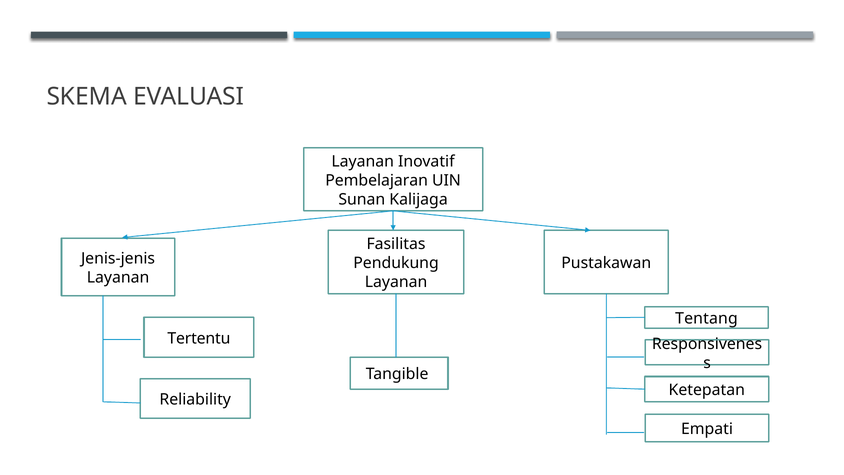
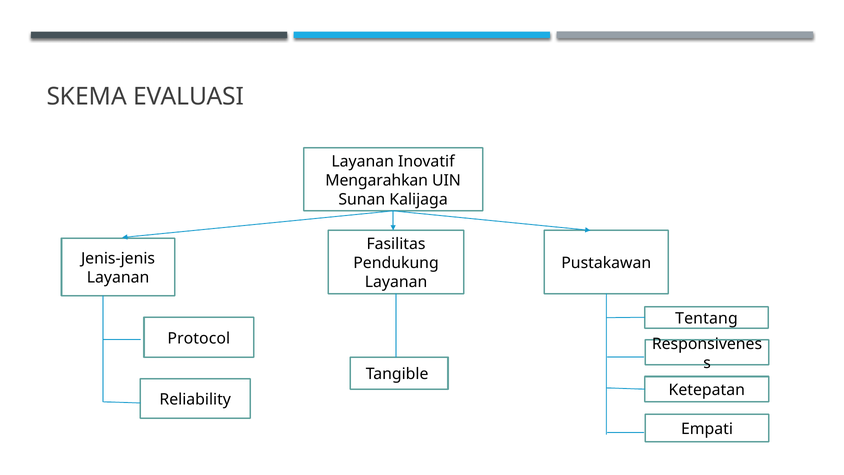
Pembelajaran: Pembelajaran -> Mengarahkan
Tertentu: Tertentu -> Protocol
